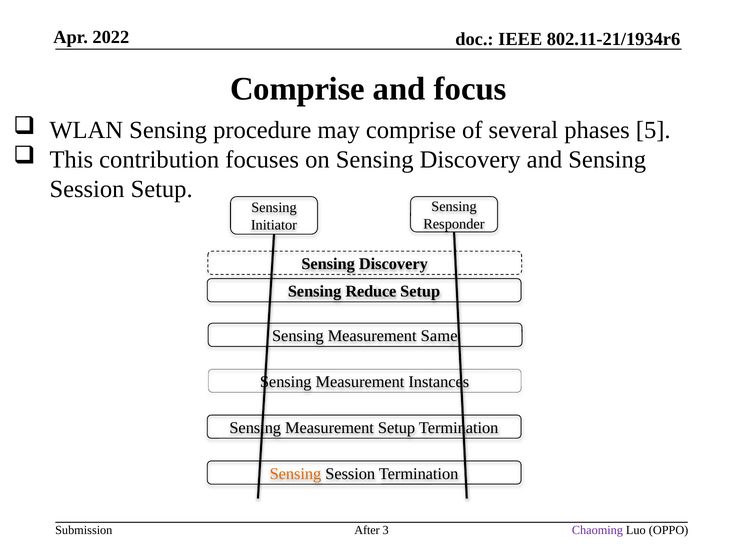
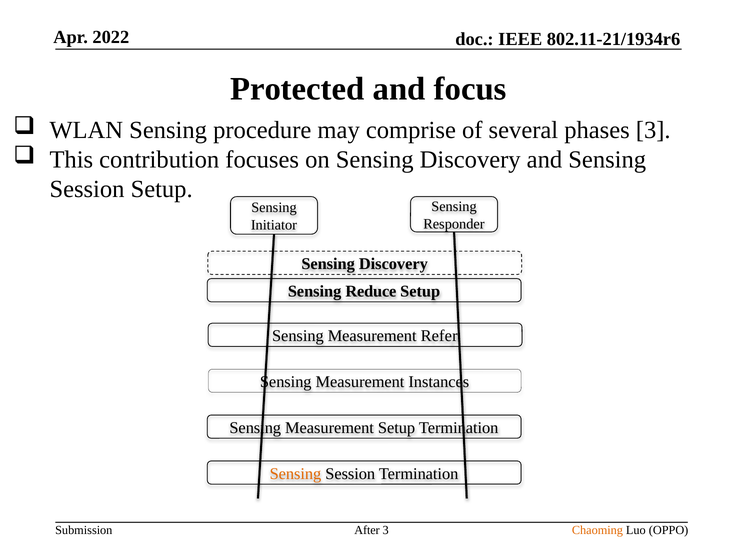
Comprise at (297, 89): Comprise -> Protected
phases 5: 5 -> 3
Same: Same -> Refer
Chaoming colour: purple -> orange
